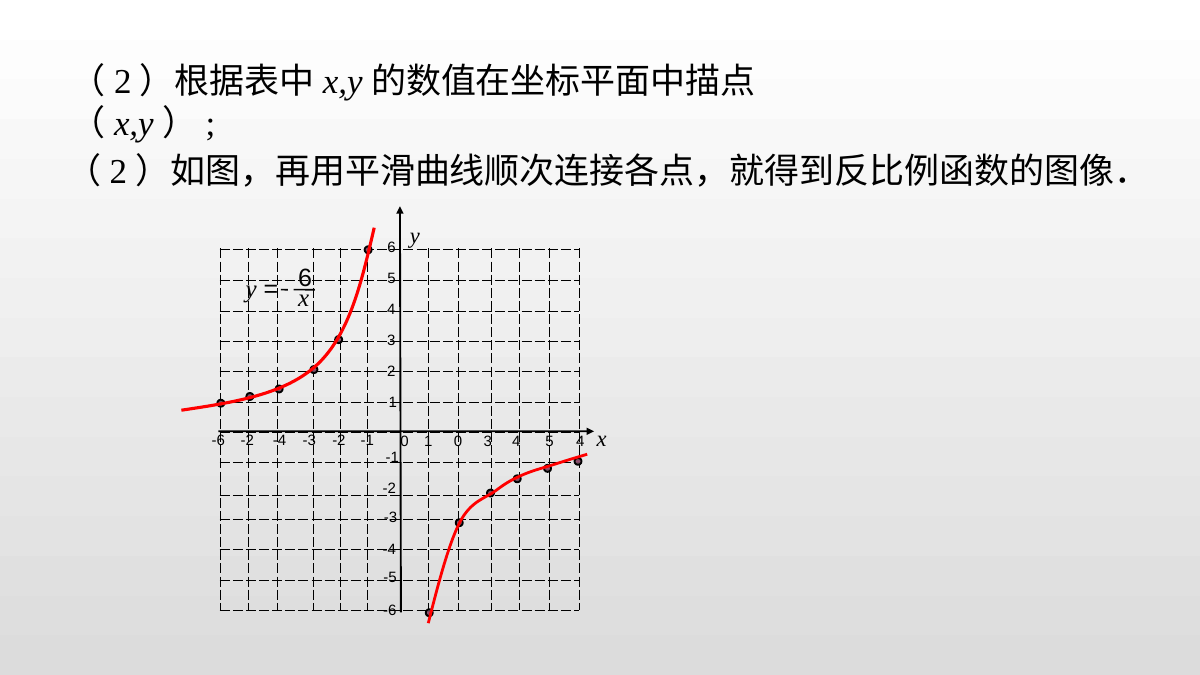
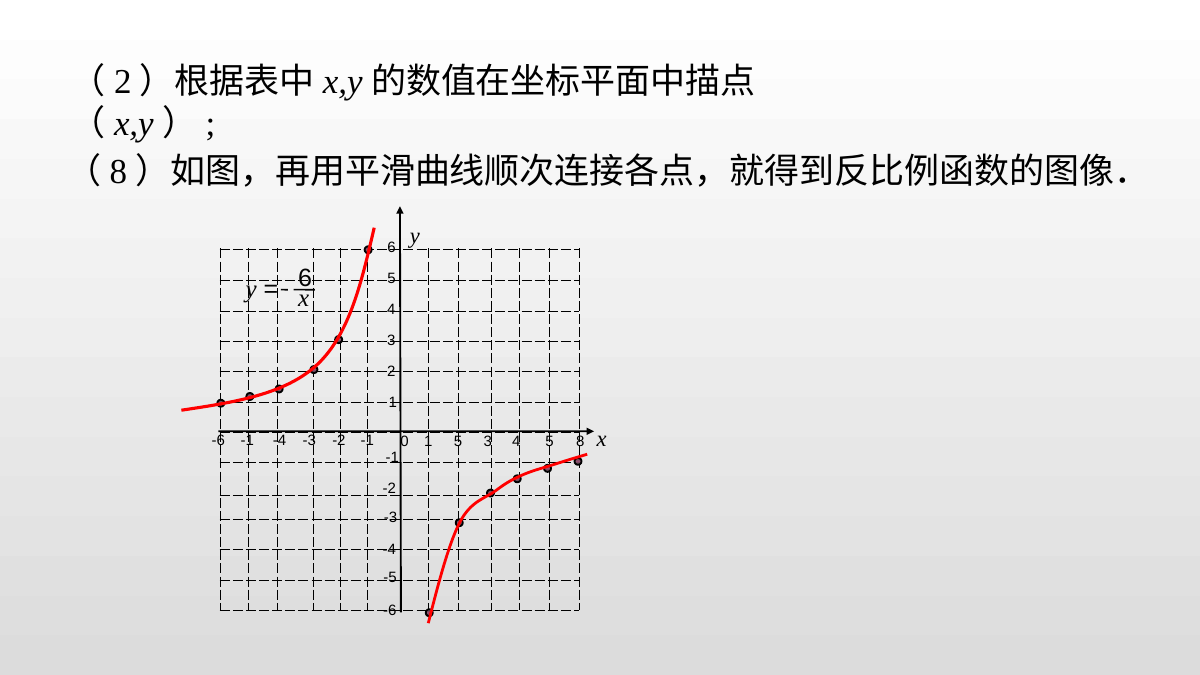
2 at (118, 172): 2 -> 8
-2 at (247, 440): -2 -> -1
1 0: 0 -> 5
5 4: 4 -> 8
